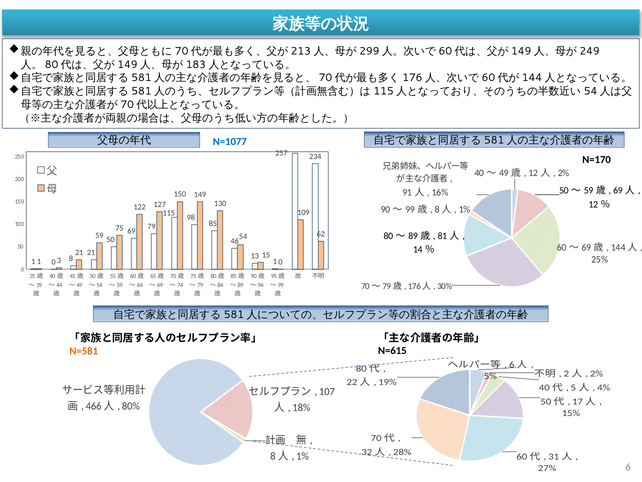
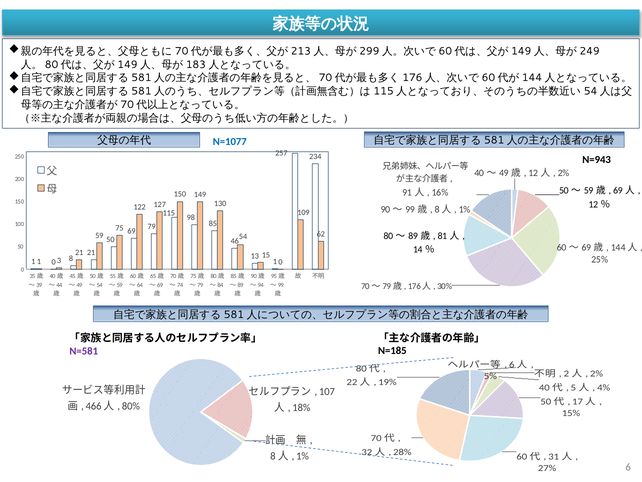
N=170: N=170 -> N=943
N=615: N=615 -> N=185
N=581 colour: orange -> purple
